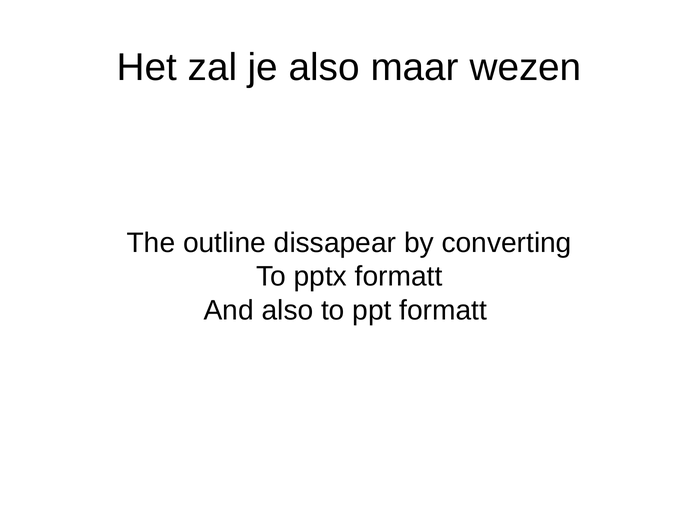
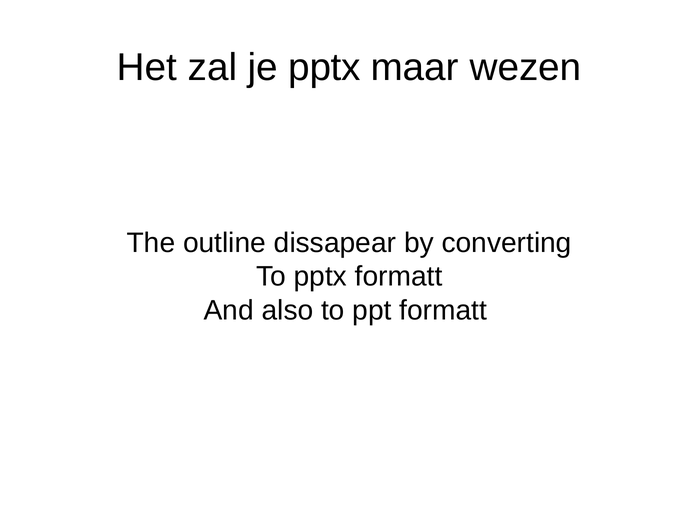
je also: also -> pptx
